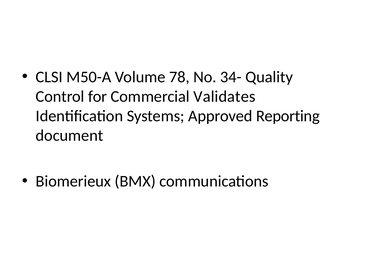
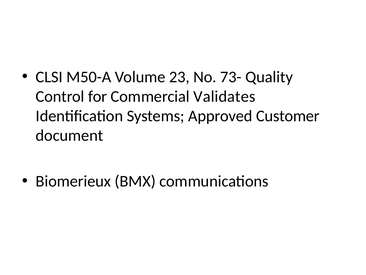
78: 78 -> 23
34-: 34- -> 73-
Reporting: Reporting -> Customer
